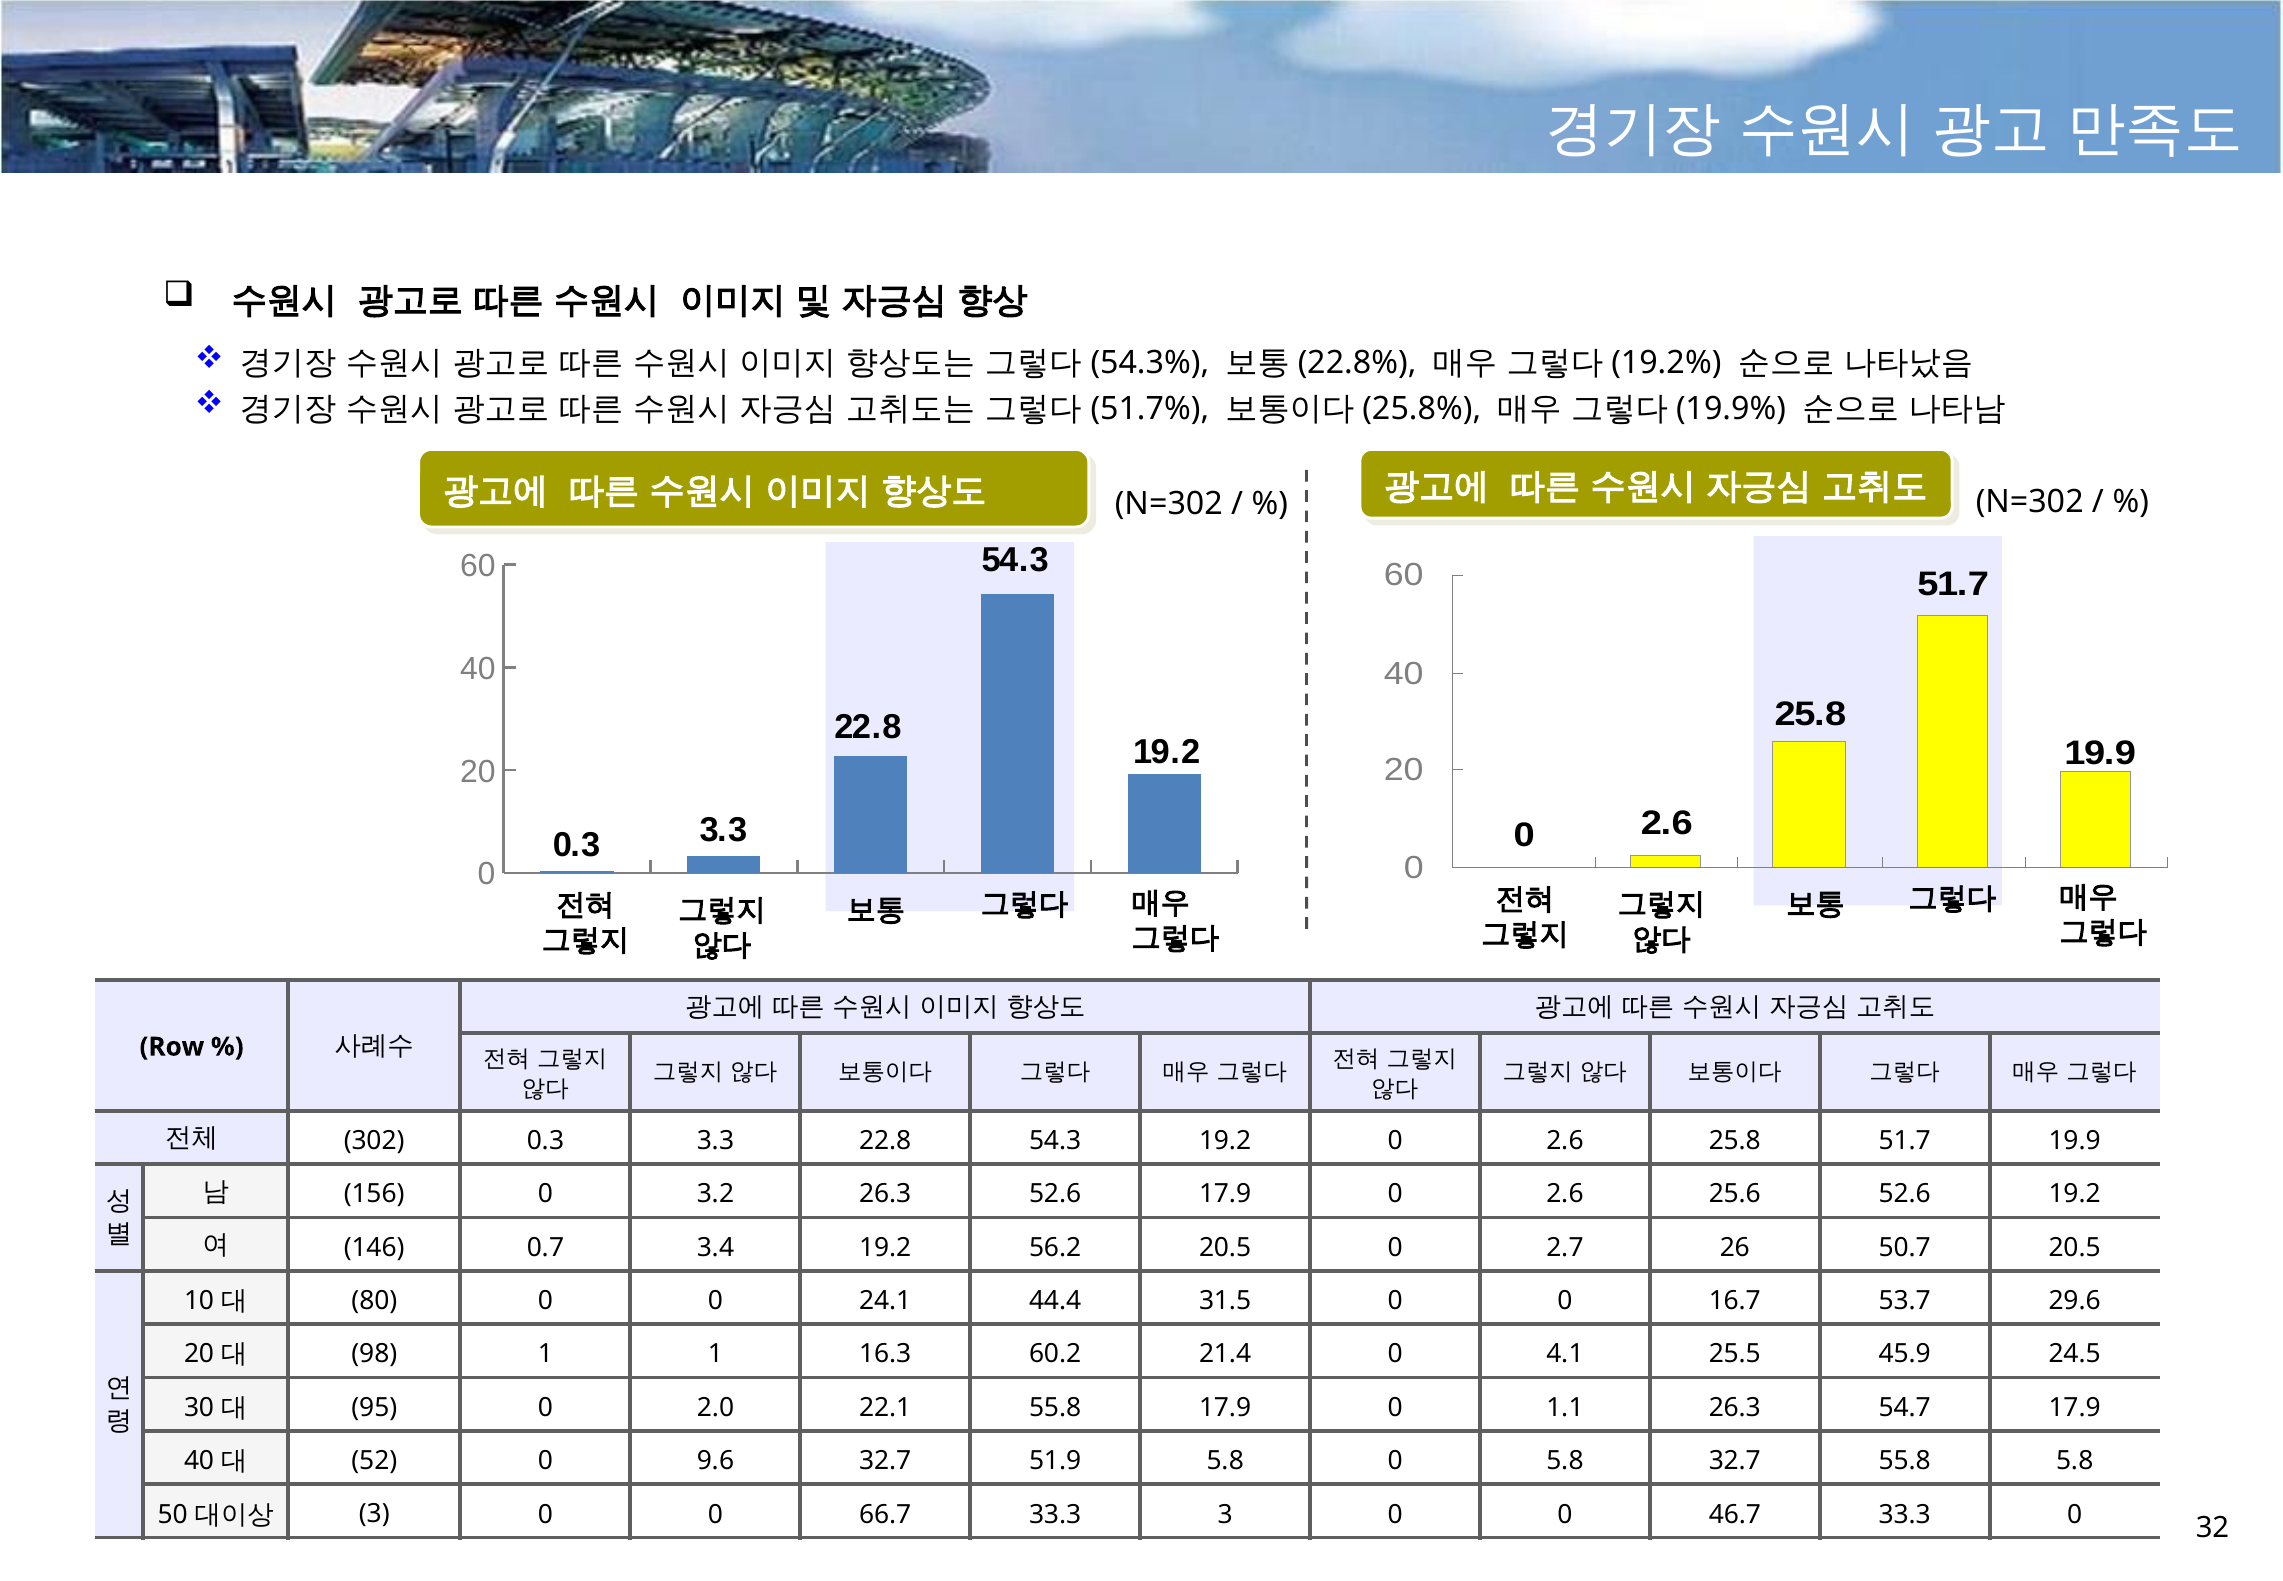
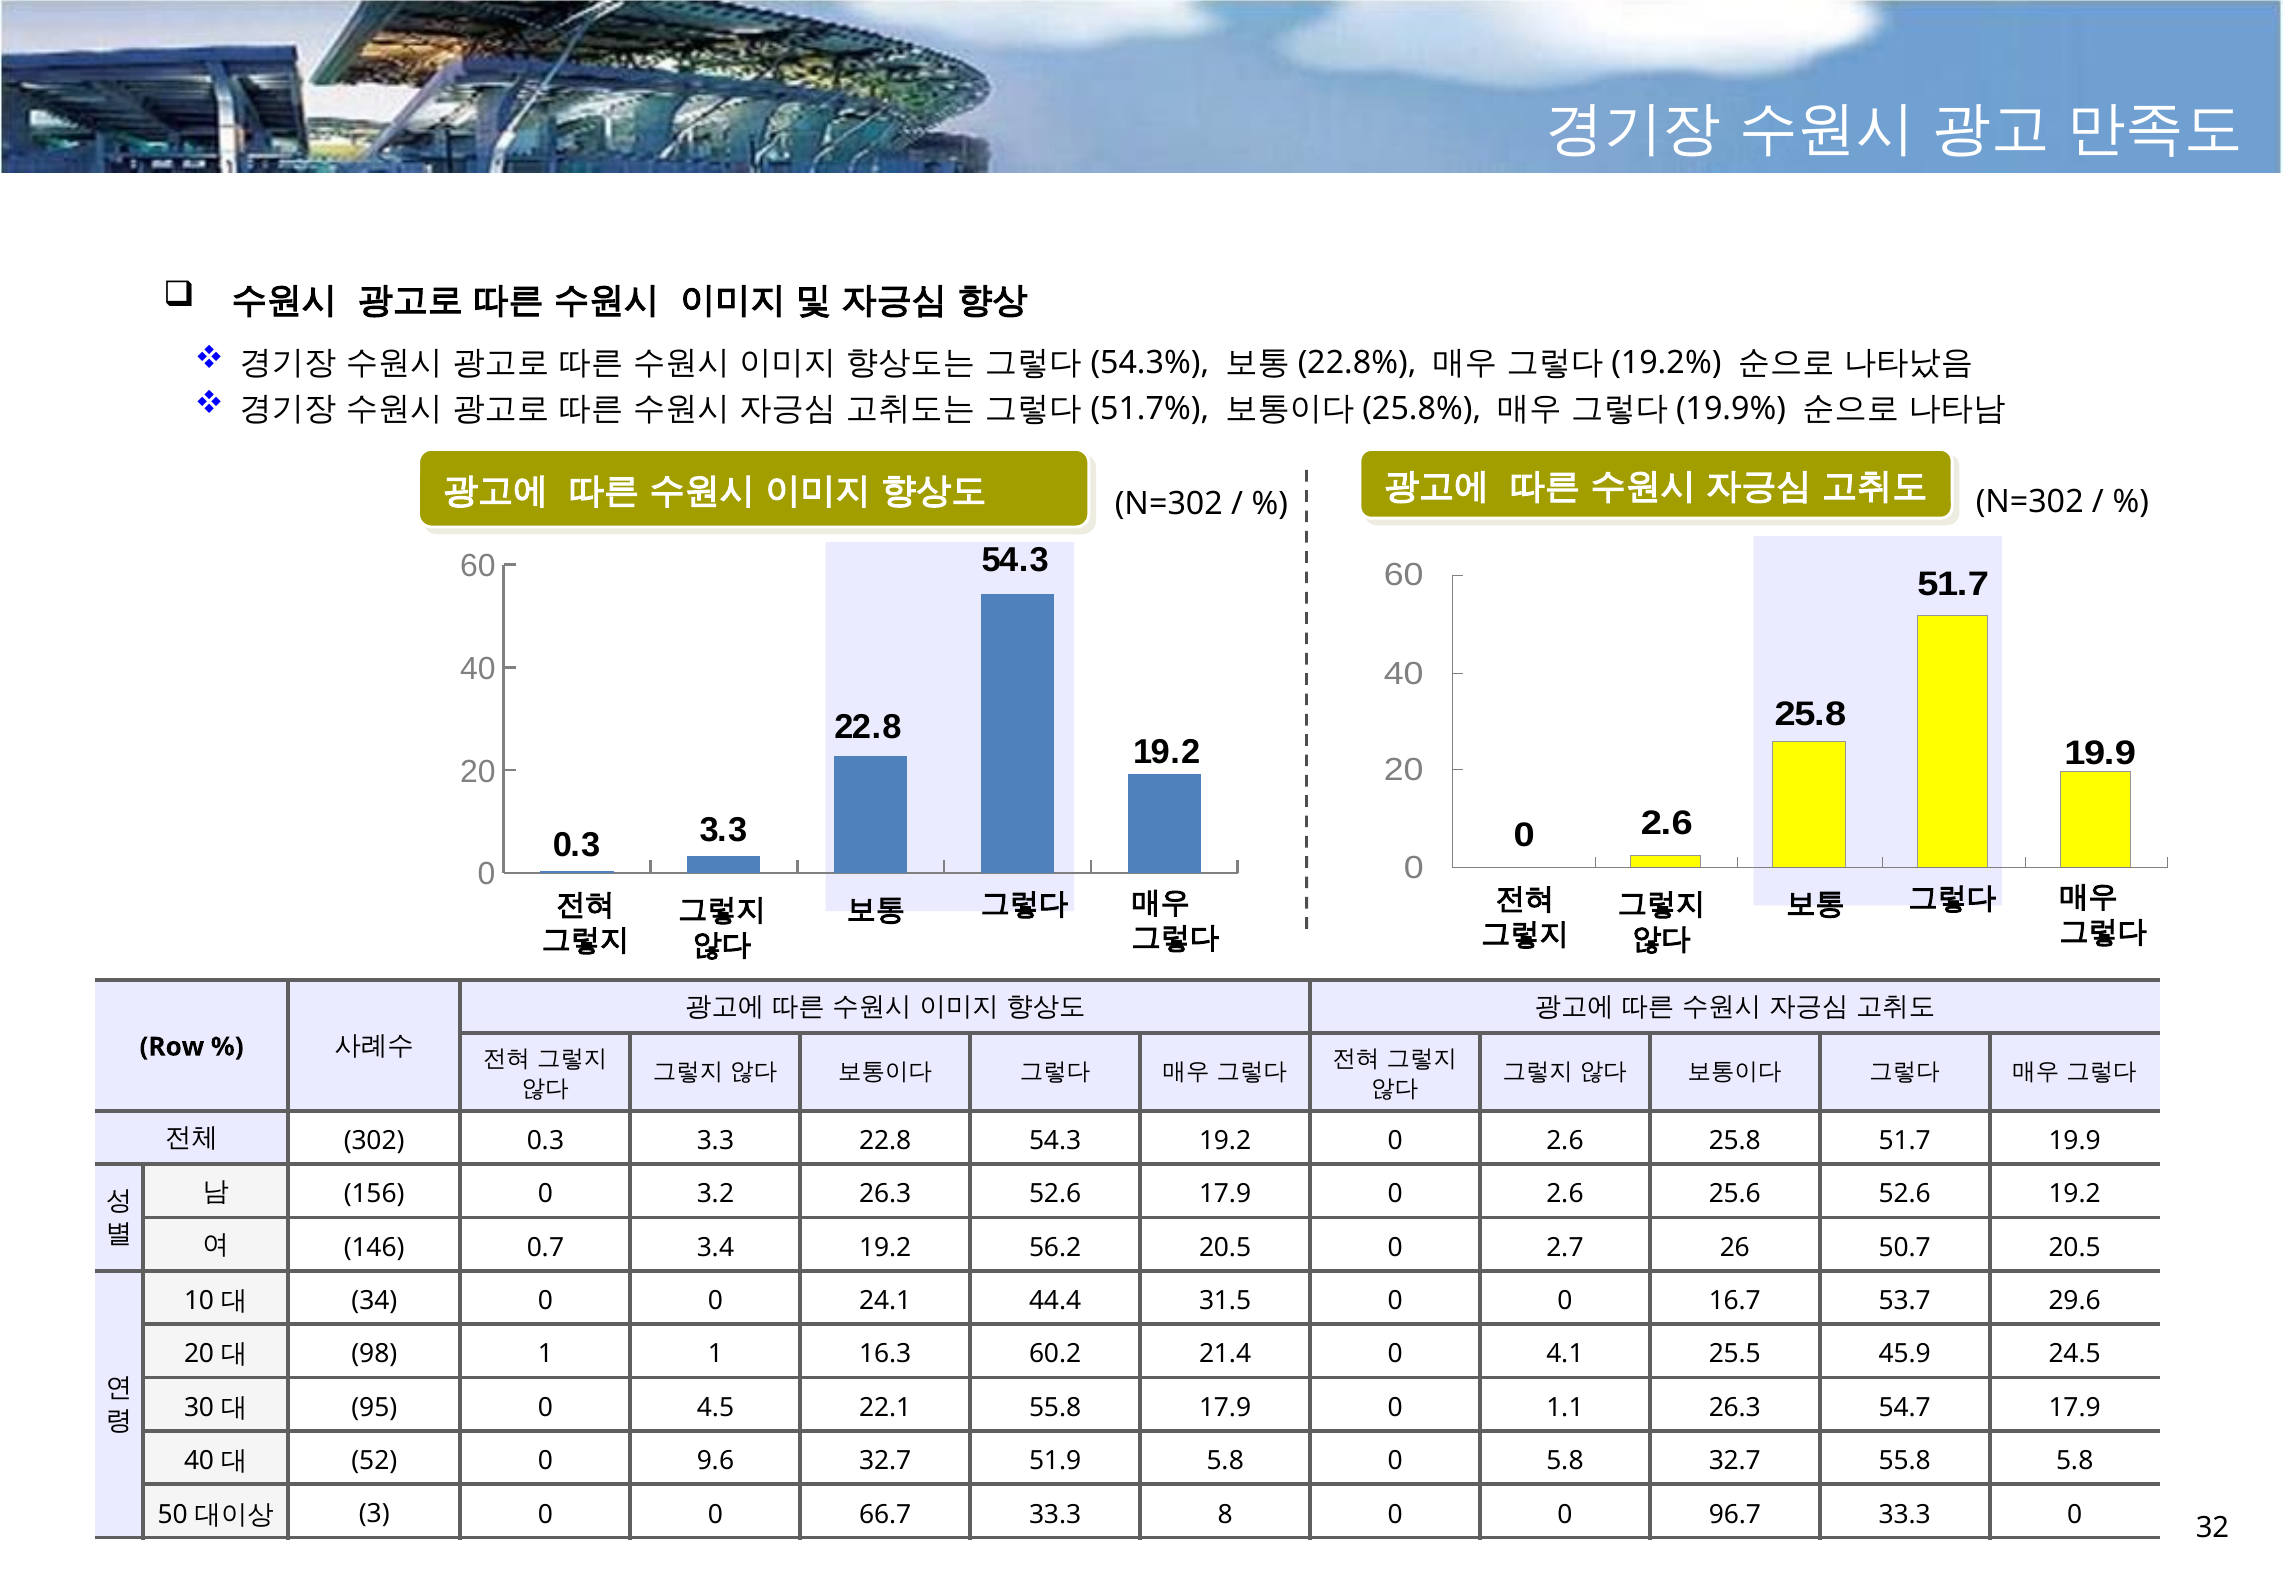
80: 80 -> 34
2.0: 2.0 -> 4.5
33.3 3: 3 -> 8
46.7: 46.7 -> 96.7
